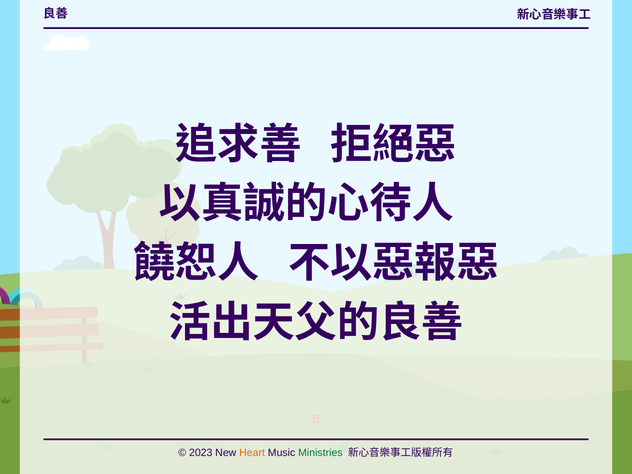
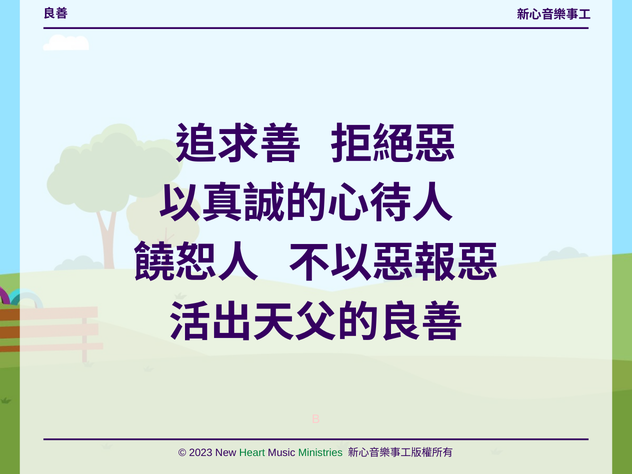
Heart colour: orange -> green
